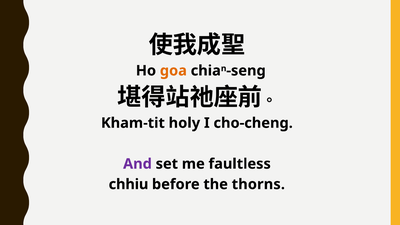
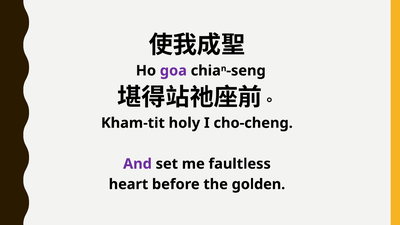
goa colour: orange -> purple
chhiu: chhiu -> heart
thorns: thorns -> golden
